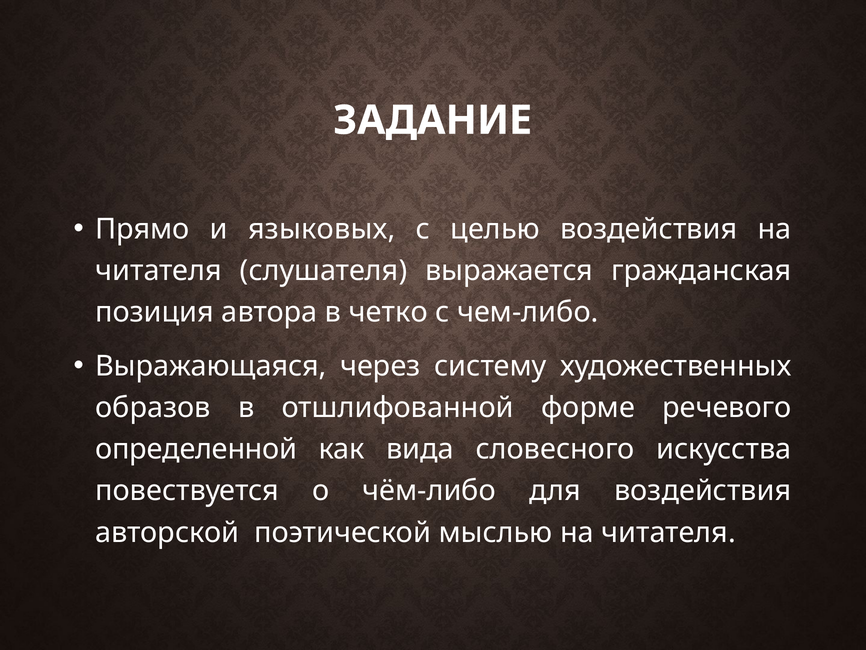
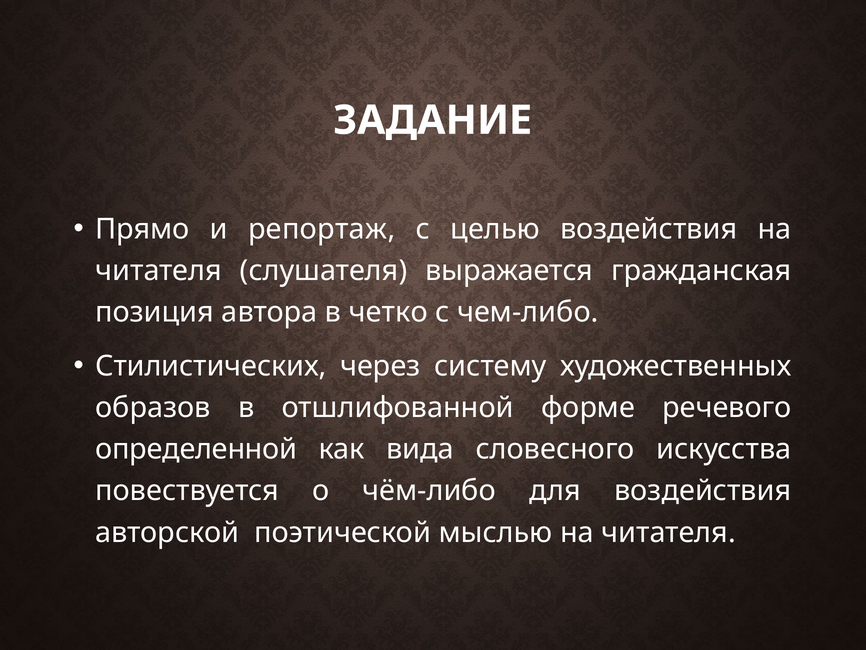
языковых: языковых -> репортаж
Выражающаяся: Выражающаяся -> Стилистических
